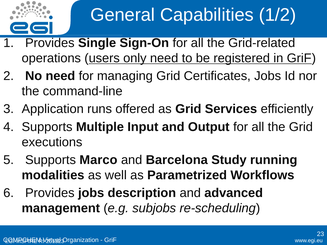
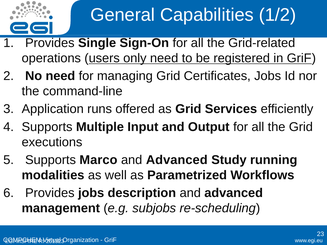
Barcelona at (177, 160): Barcelona -> Advanced
